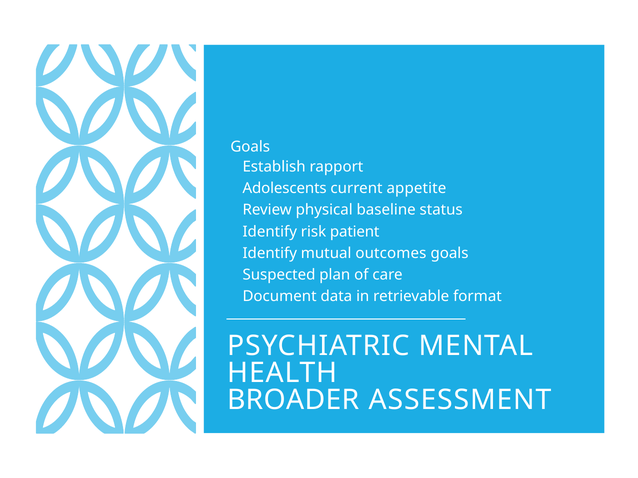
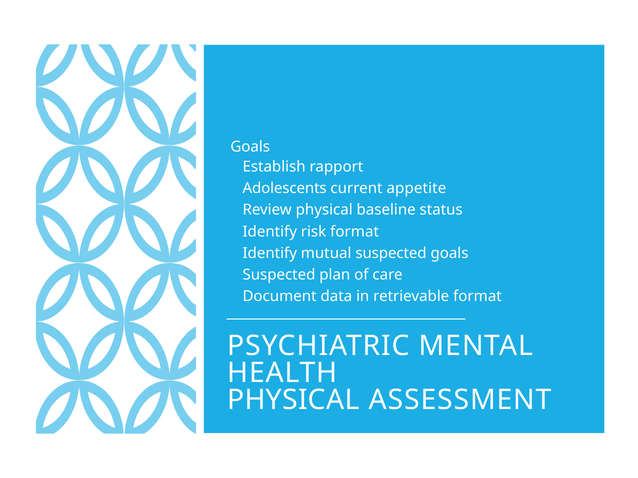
risk patient: patient -> format
mutual outcomes: outcomes -> suspected
BROADER at (293, 400): BROADER -> PHYSICAL
